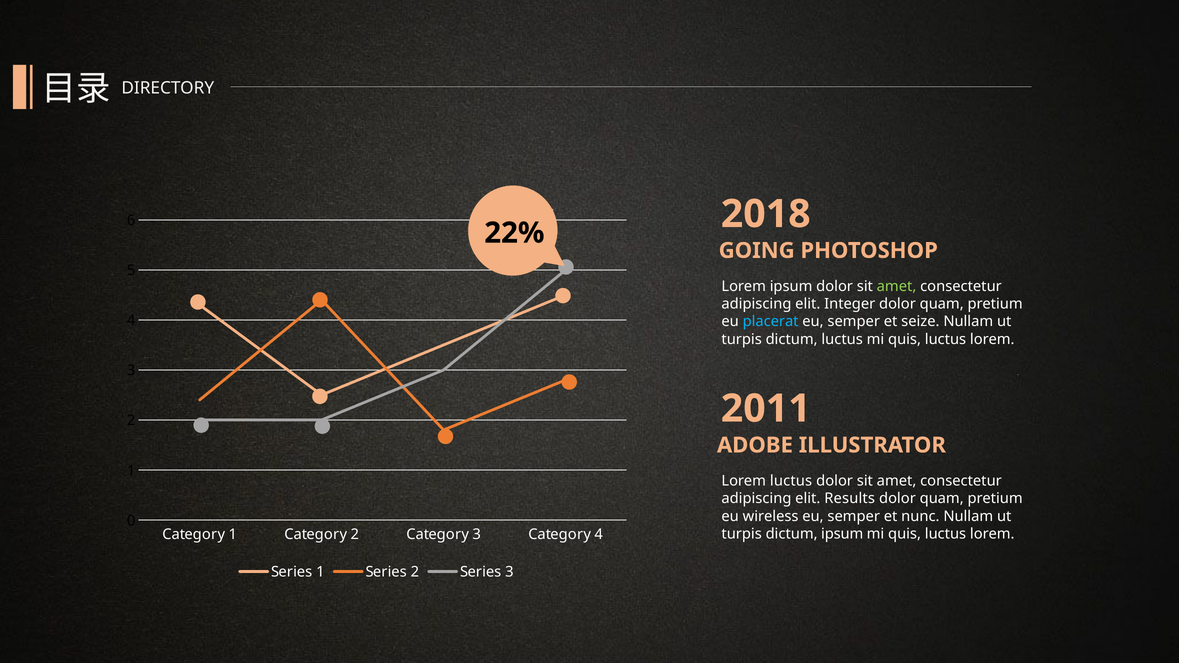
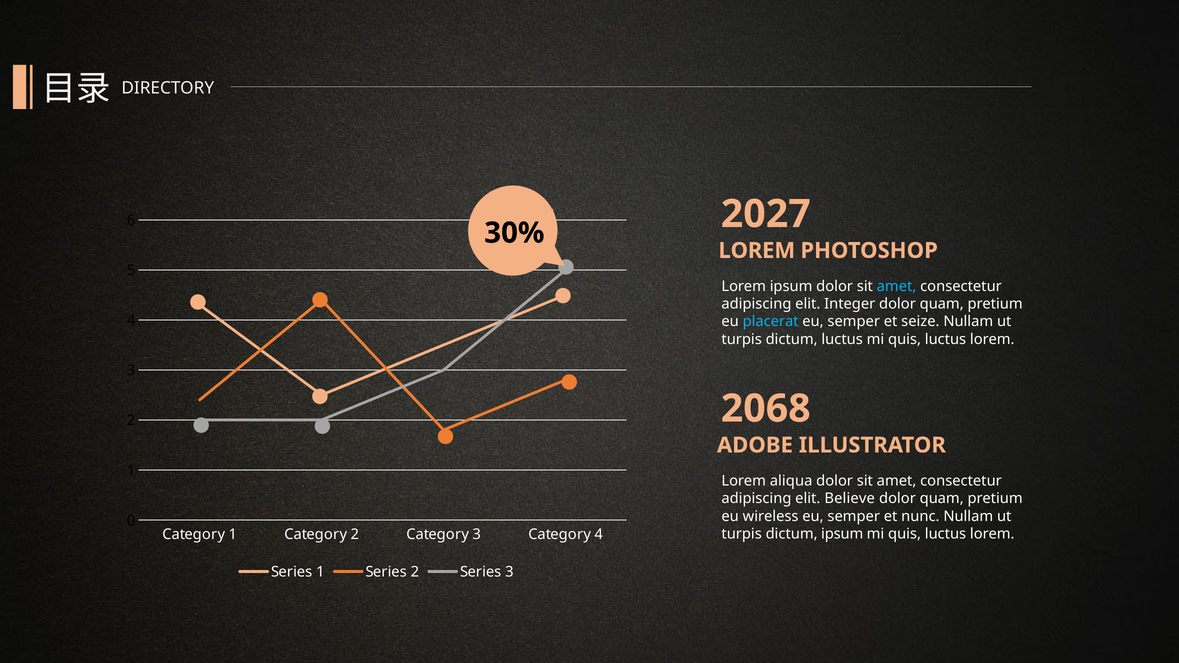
2018: 2018 -> 2027
22%: 22% -> 30%
GOING at (757, 251): GOING -> LOREM
amet at (897, 286) colour: light green -> light blue
2011: 2011 -> 2068
Lorem luctus: luctus -> aliqua
Results: Results -> Believe
